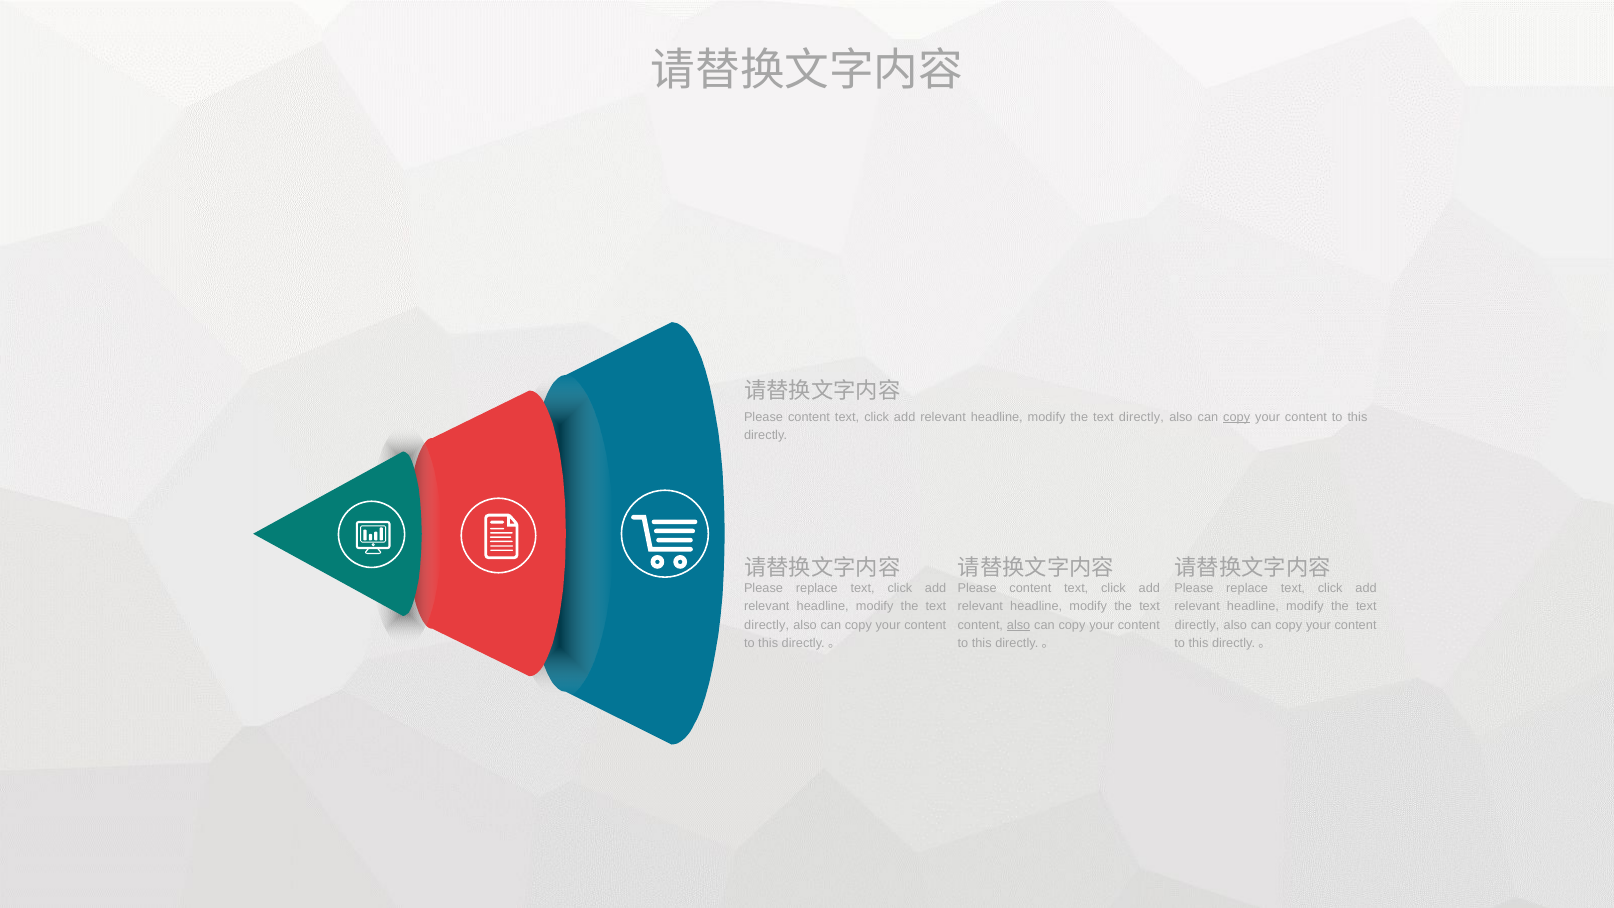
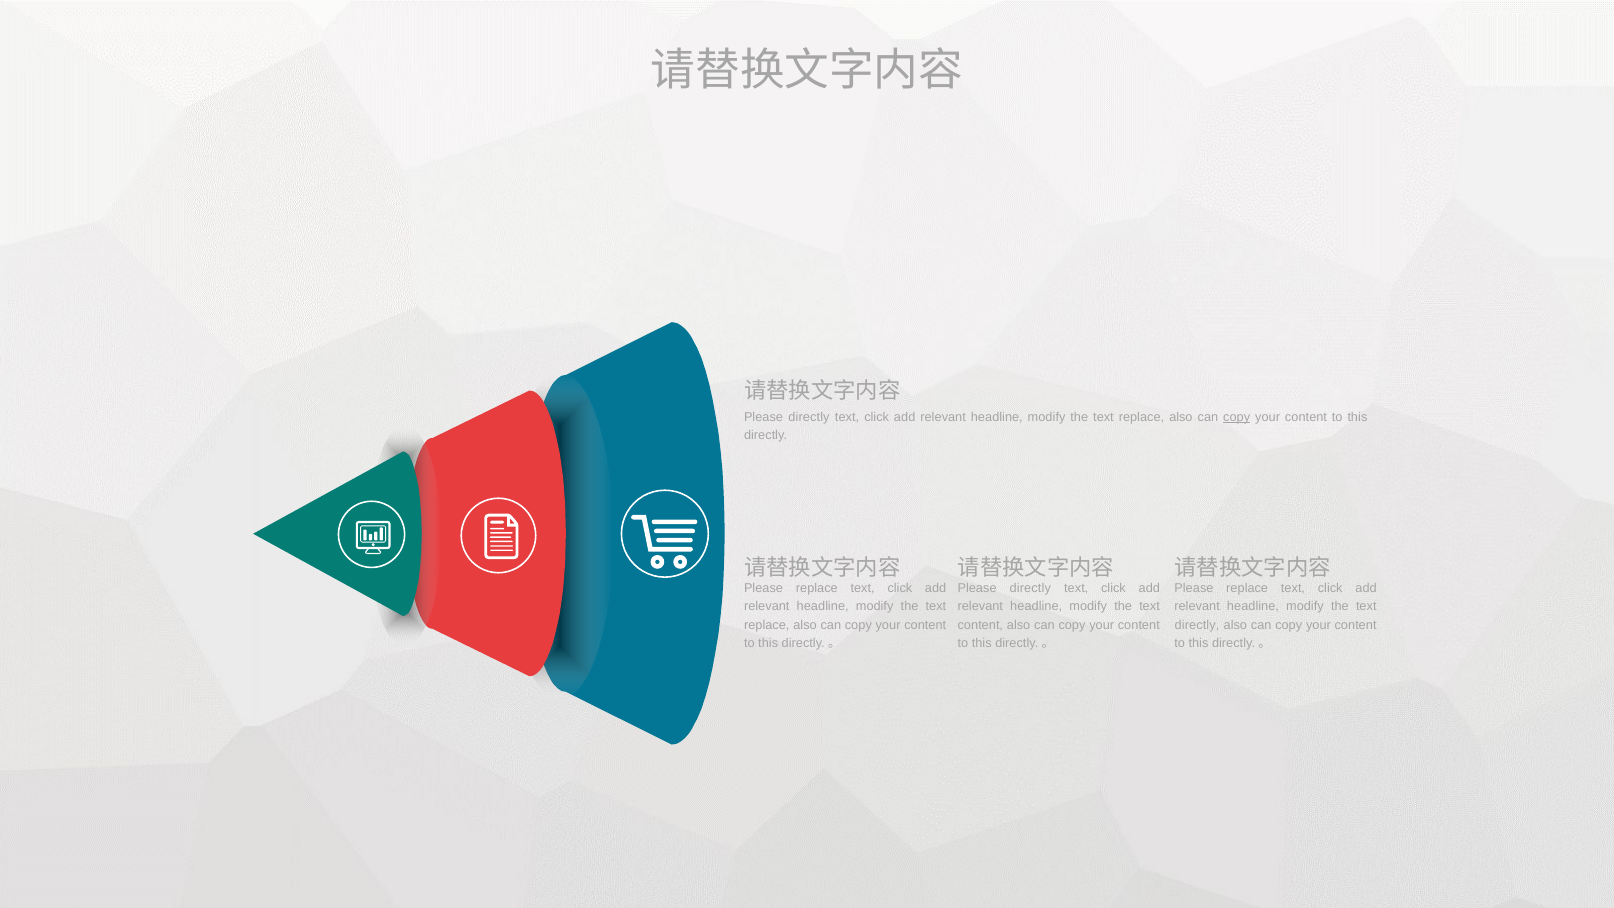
content at (809, 417): content -> directly
directly at (1141, 417): directly -> replace
content at (1030, 588): content -> directly
directly at (767, 625): directly -> replace
also at (1019, 625) underline: present -> none
